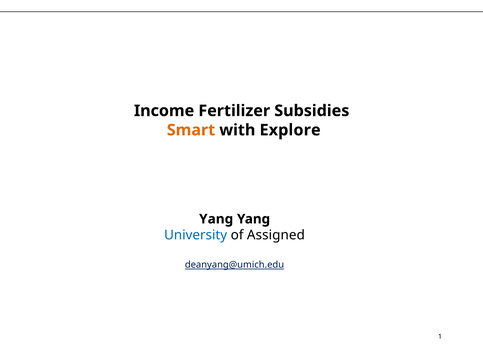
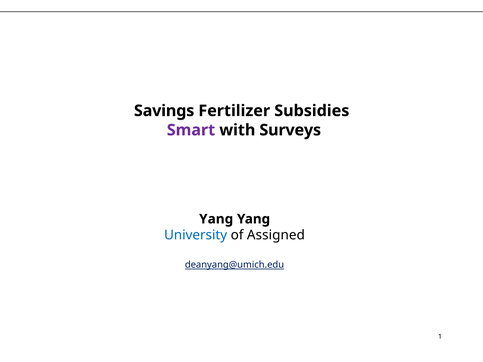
Income: Income -> Savings
Smart colour: orange -> purple
Explore: Explore -> Surveys
